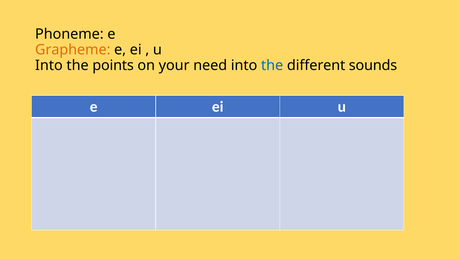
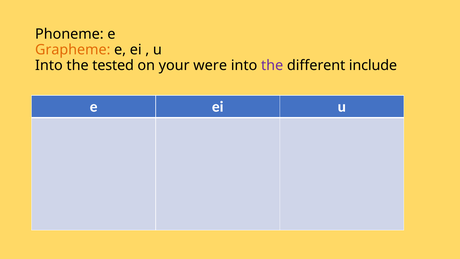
points: points -> tested
need: need -> were
the at (272, 65) colour: blue -> purple
sounds: sounds -> include
